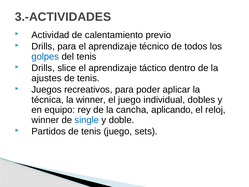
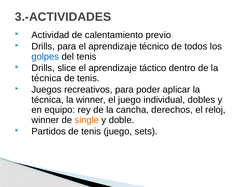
ajustes at (47, 78): ajustes -> técnica
aplicando: aplicando -> derechos
single colour: blue -> orange
